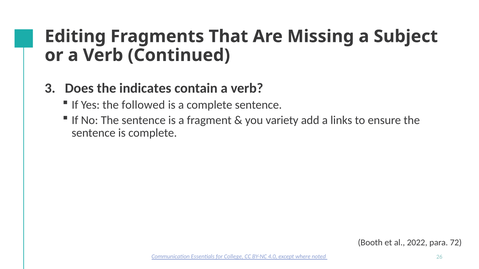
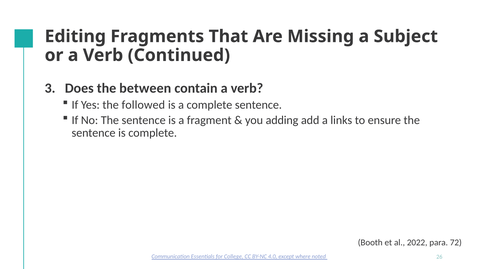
indicates: indicates -> between
variety: variety -> adding
